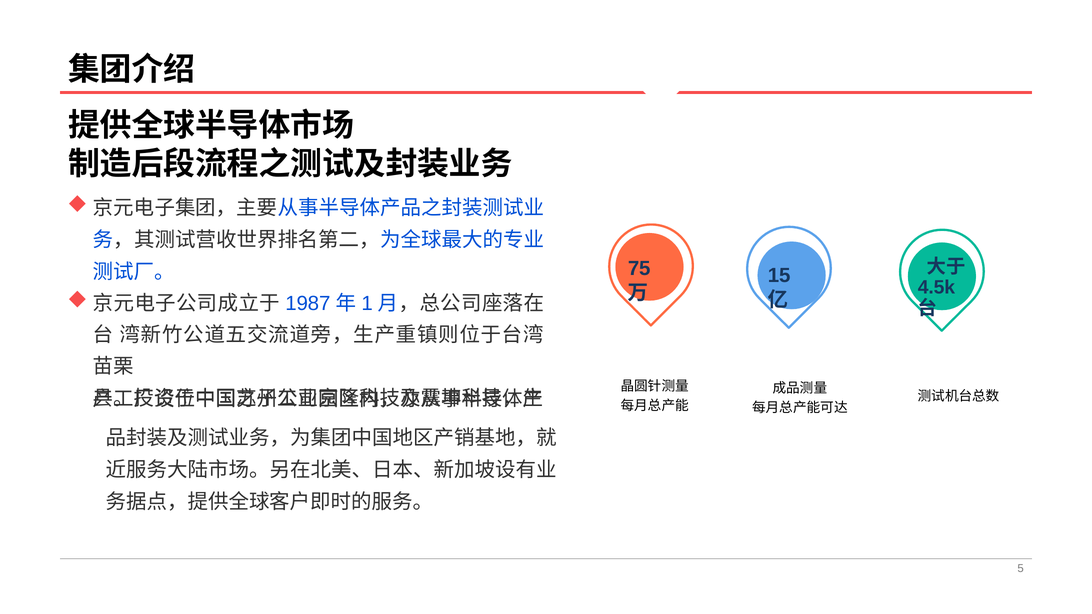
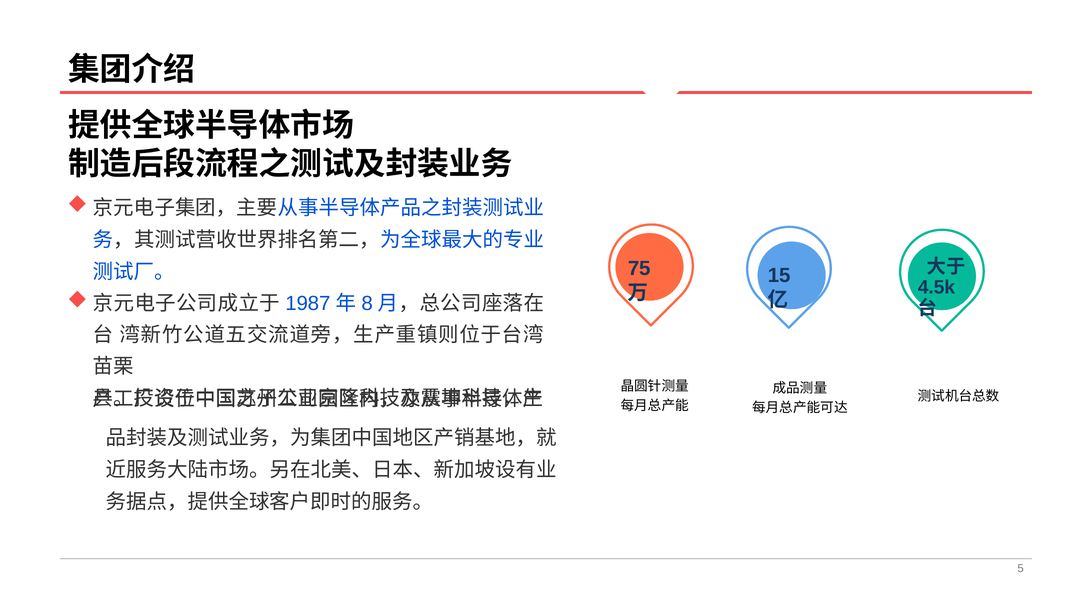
1: 1 -> 8
